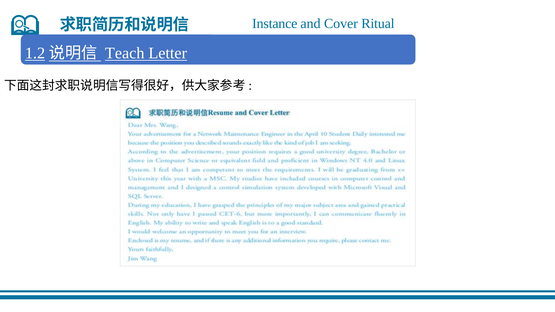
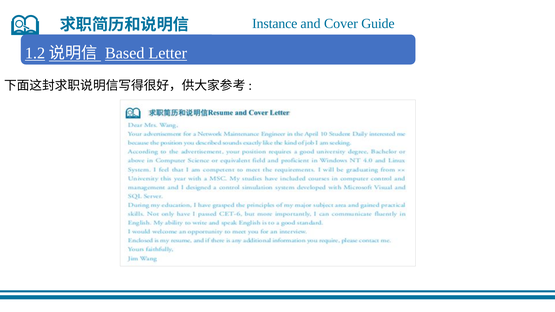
Ritual: Ritual -> Guide
Teach: Teach -> Based
